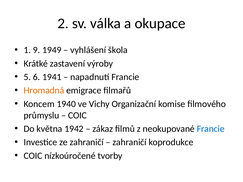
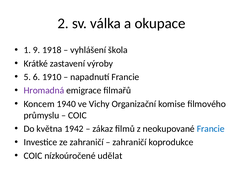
1949: 1949 -> 1918
1941: 1941 -> 1910
Hromadná colour: orange -> purple
tvorby: tvorby -> udělat
